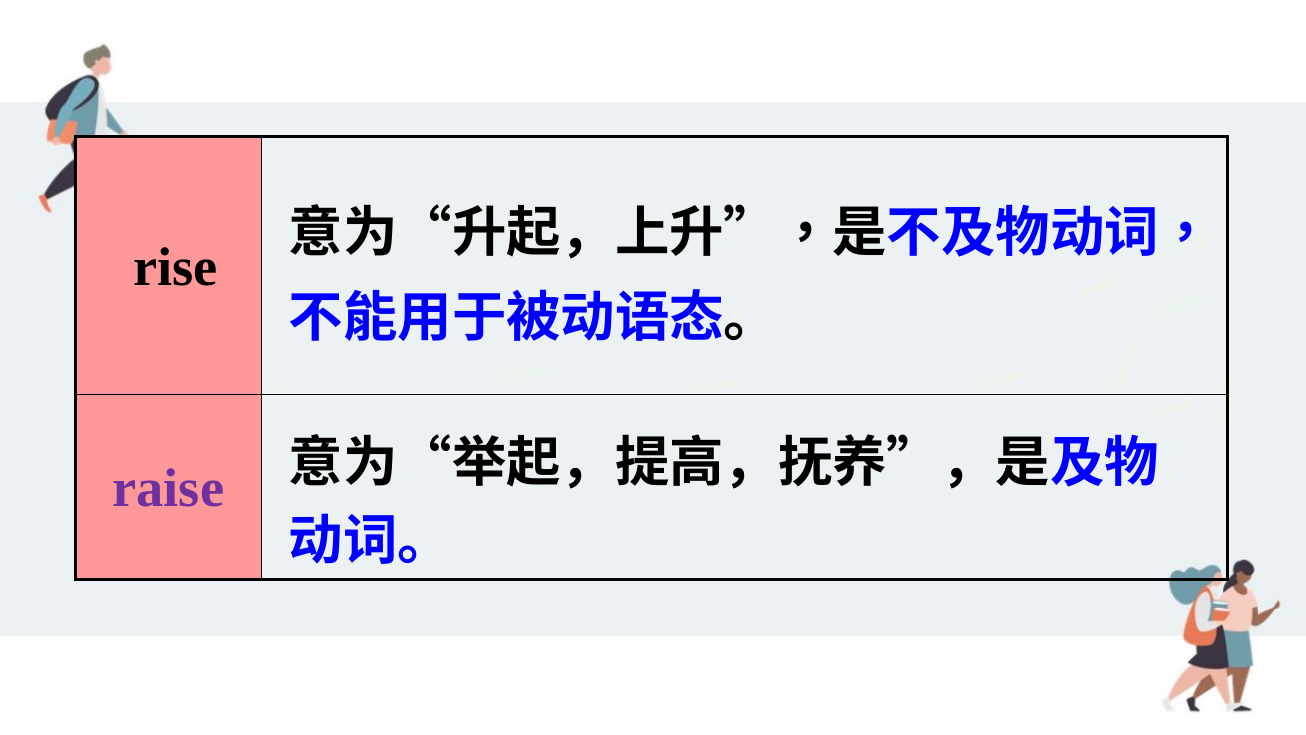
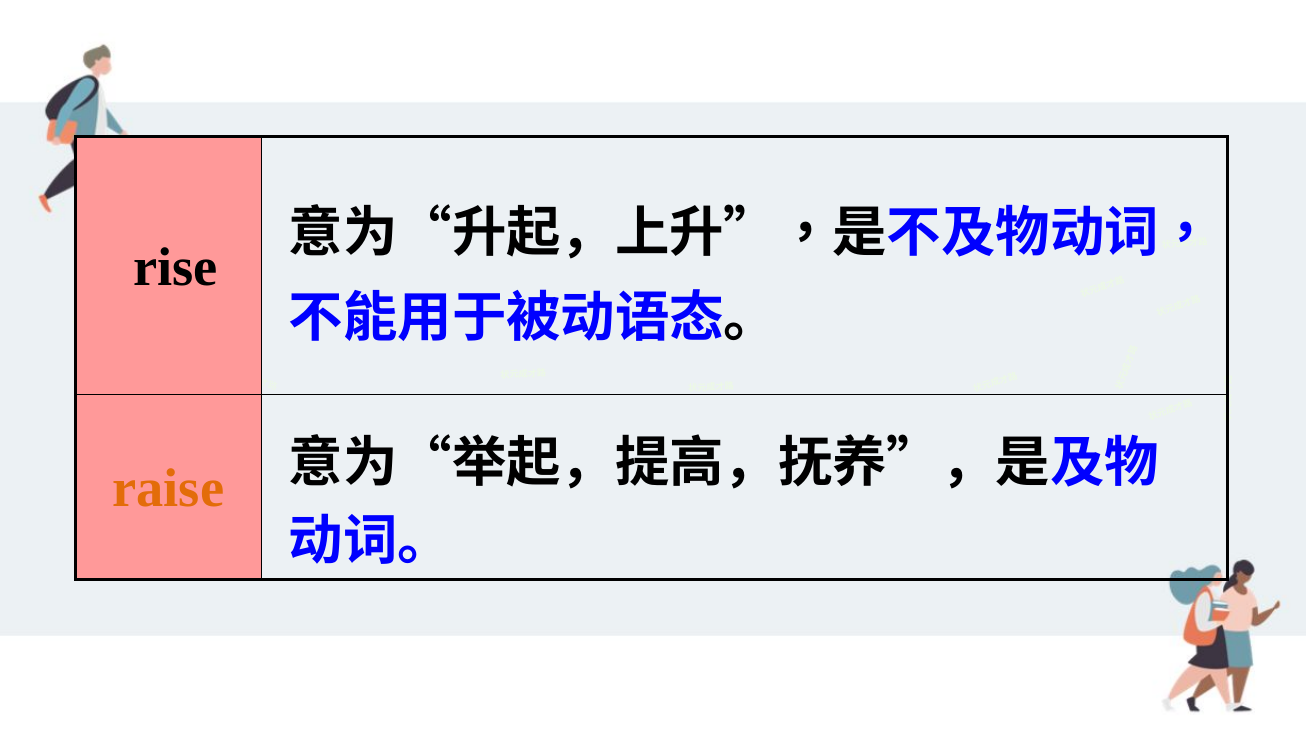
raise colour: purple -> orange
